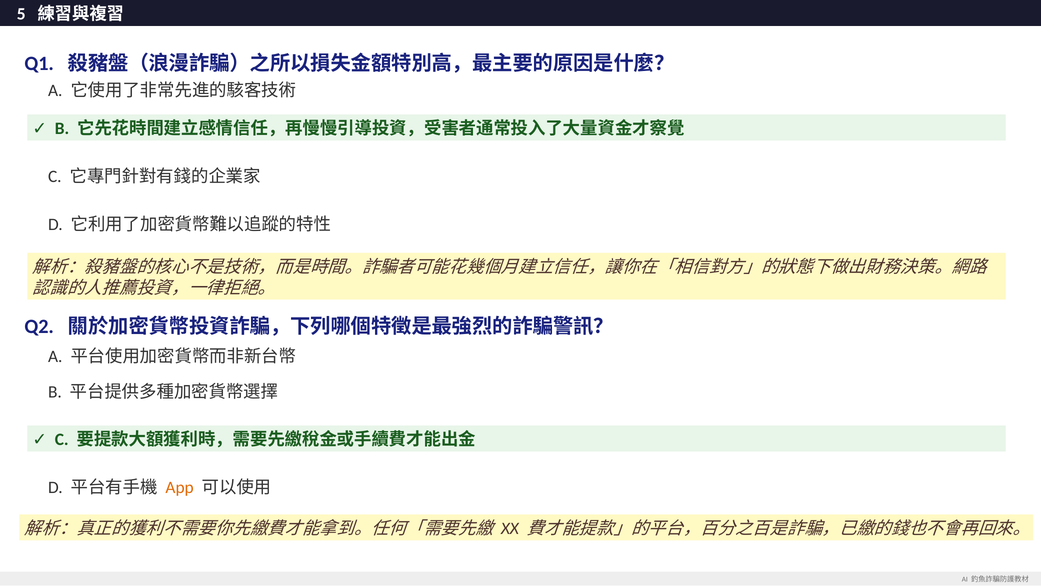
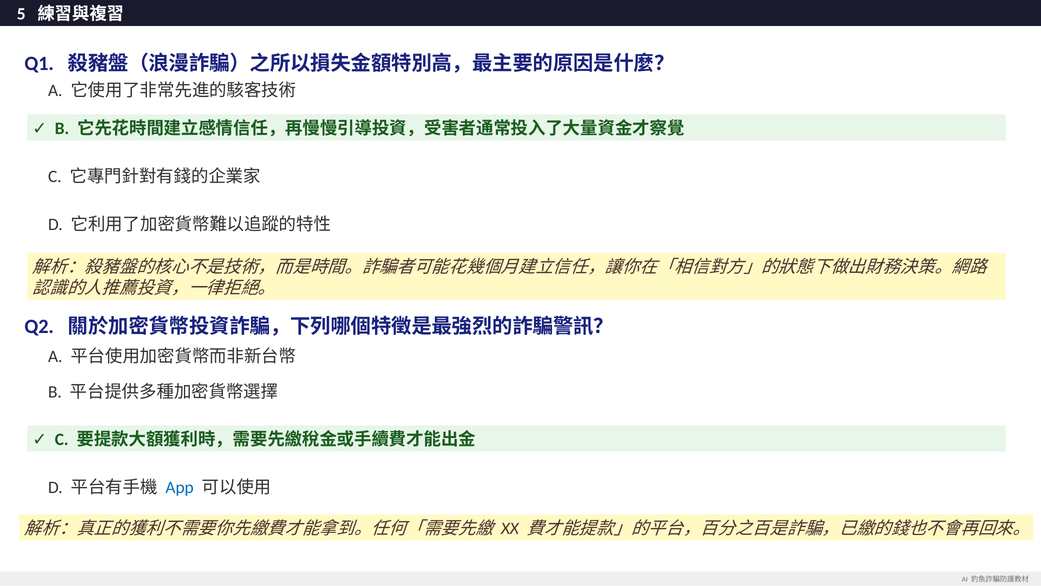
App colour: orange -> blue
